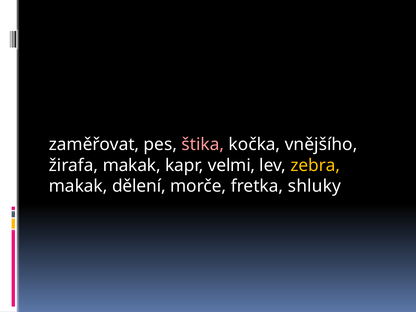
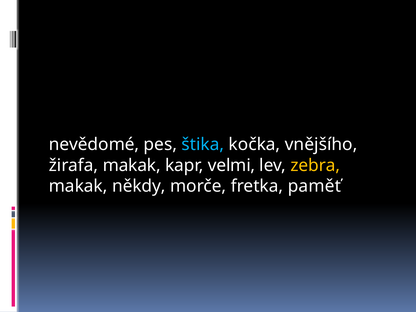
zaměřovat: zaměřovat -> nevědomé
štika colour: pink -> light blue
dělení: dělení -> někdy
shluky: shluky -> paměť
